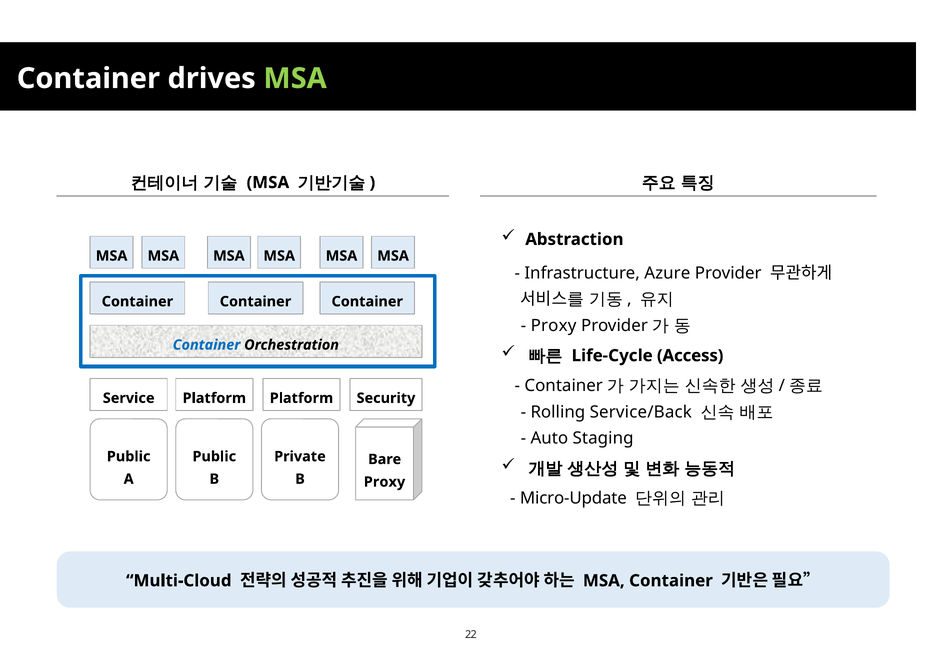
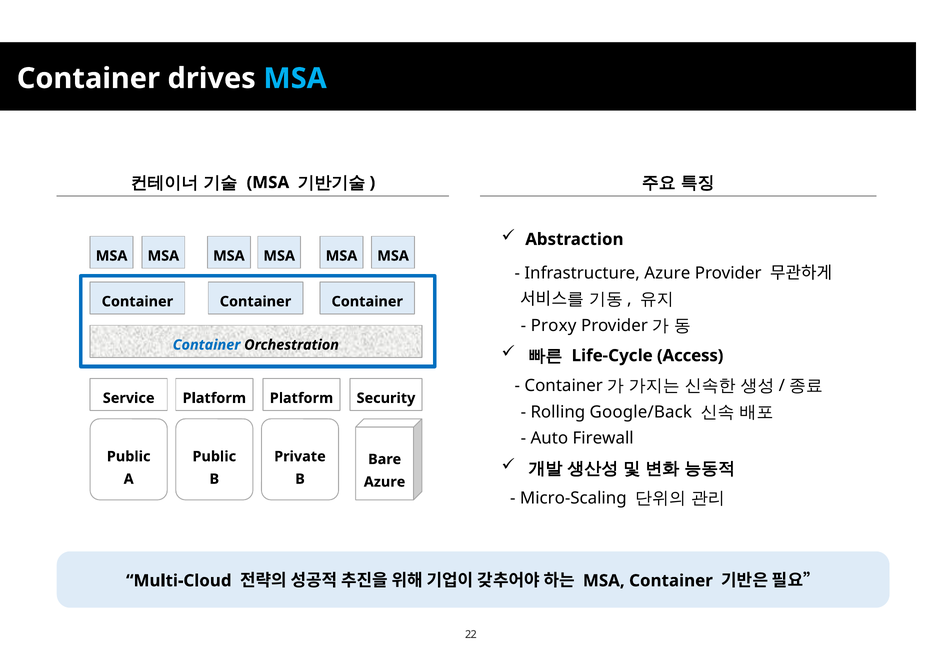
MSA at (295, 78) colour: light green -> light blue
Service/Back: Service/Back -> Google/Back
Staging: Staging -> Firewall
Proxy at (385, 482): Proxy -> Azure
Micro-Update: Micro-Update -> Micro-Scaling
